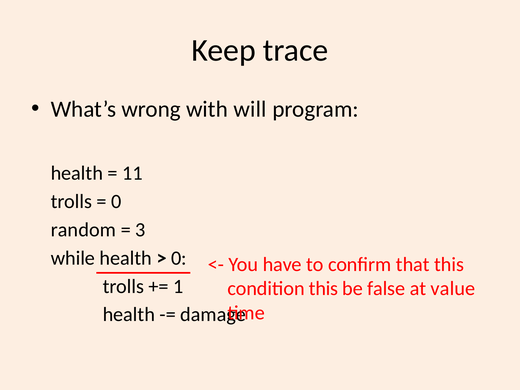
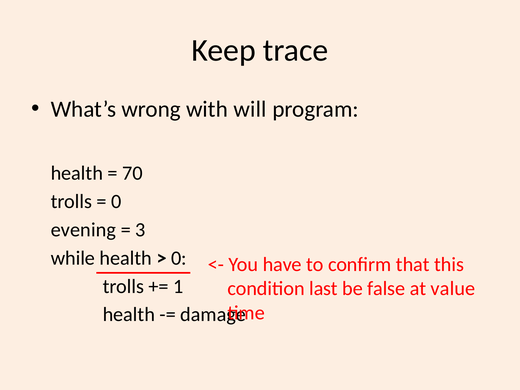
11: 11 -> 70
random: random -> evening
condition this: this -> last
